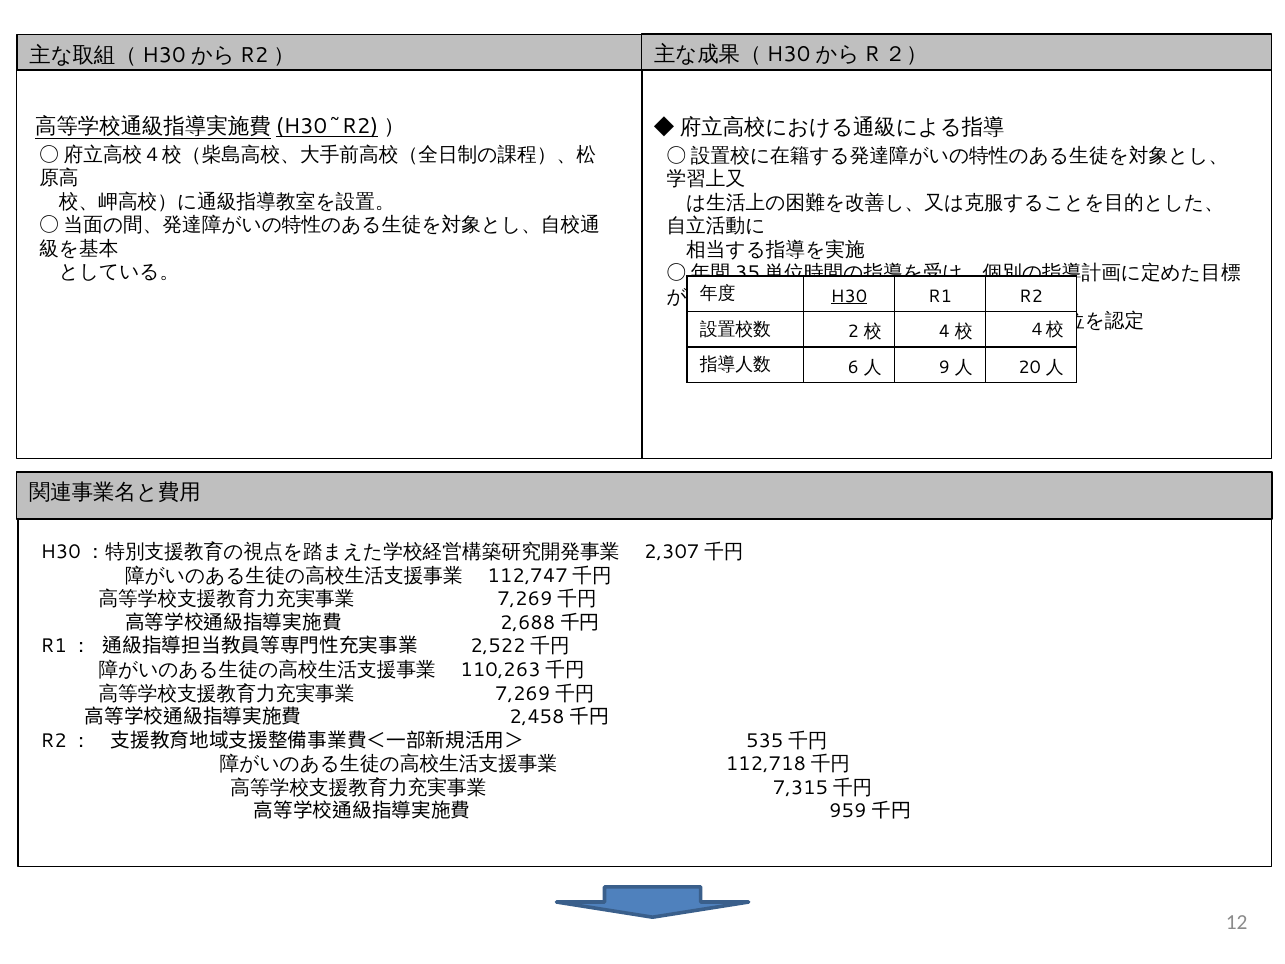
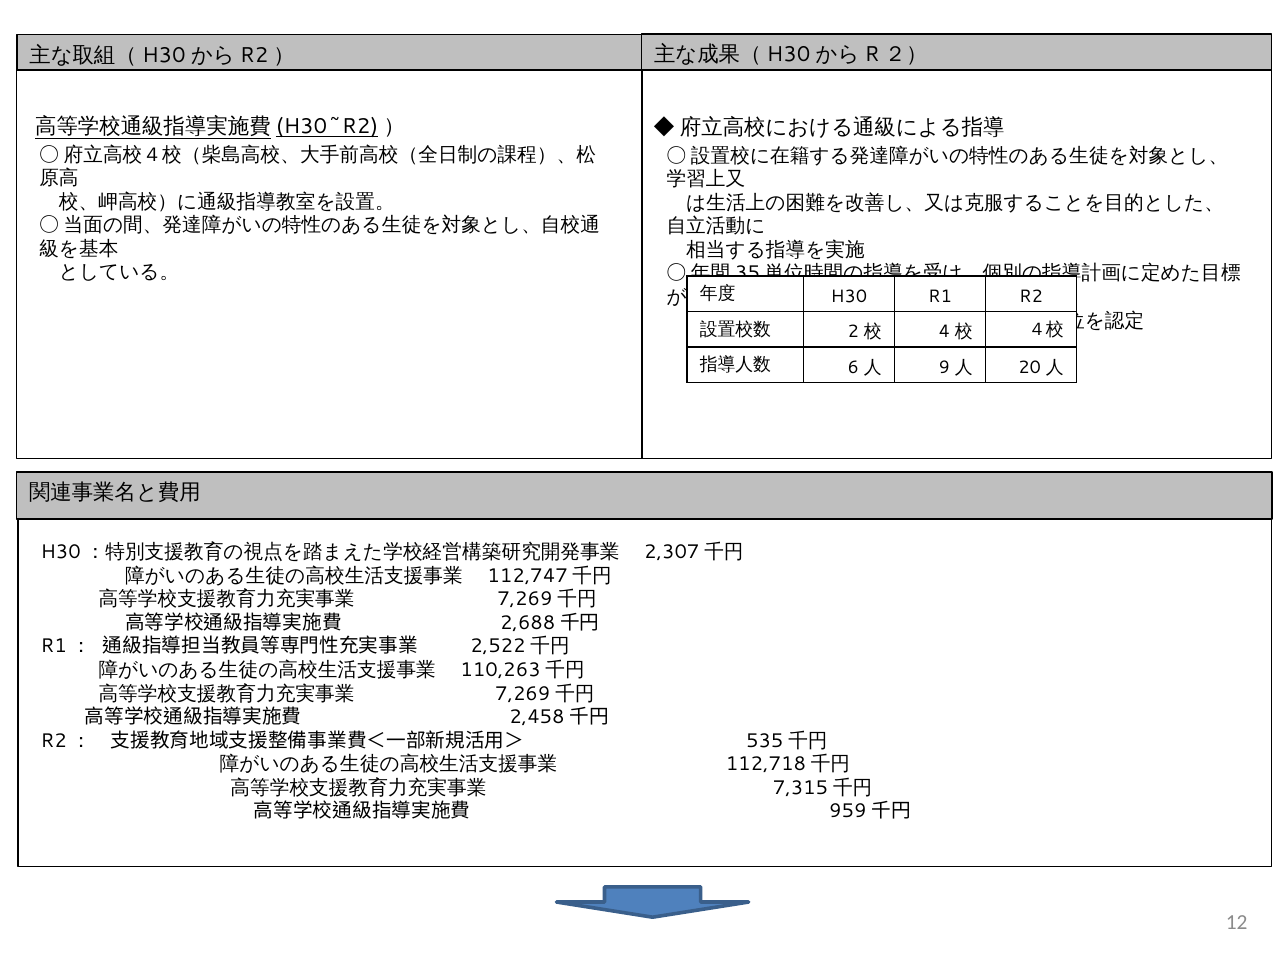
H30 underline: present -> none
